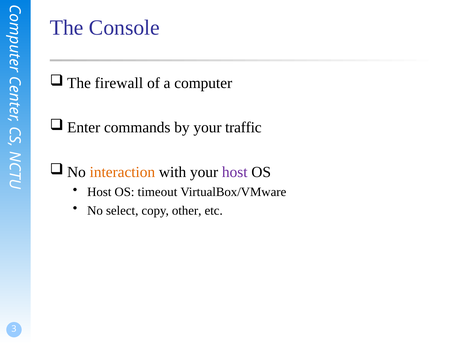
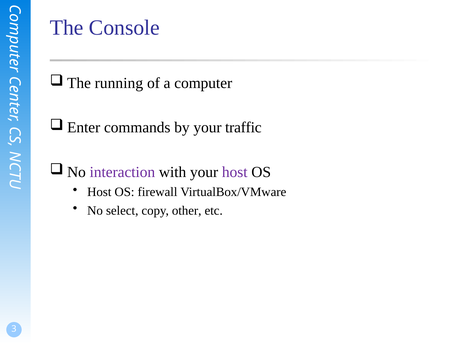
firewall: firewall -> running
interaction colour: orange -> purple
timeout: timeout -> firewall
